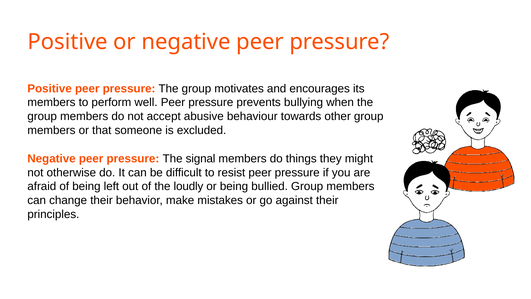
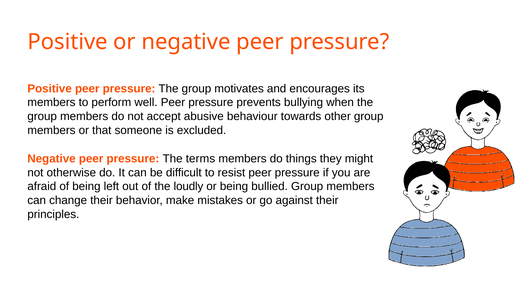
signal: signal -> terms
